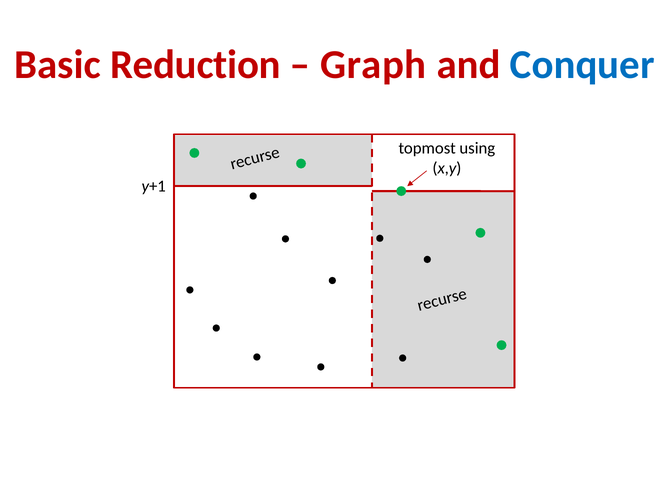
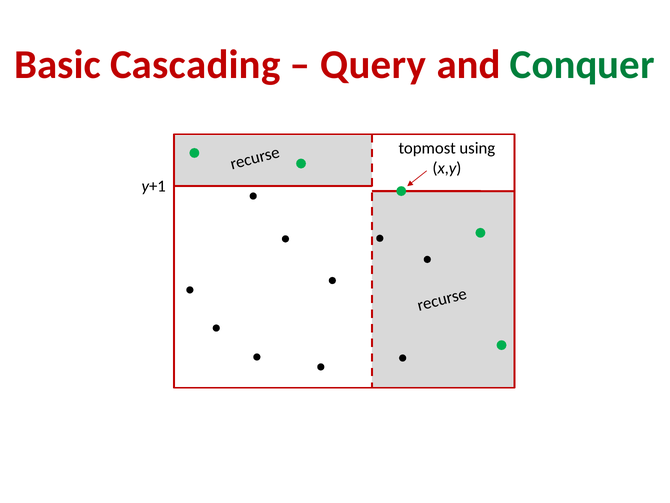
Reduction: Reduction -> Cascading
Graph: Graph -> Query
Conquer colour: blue -> green
